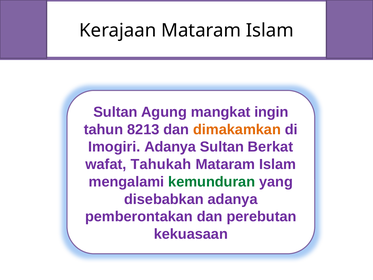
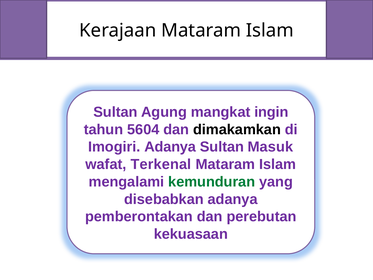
8213: 8213 -> 5604
dimakamkan colour: orange -> black
Berkat: Berkat -> Masuk
Tahukah: Tahukah -> Terkenal
